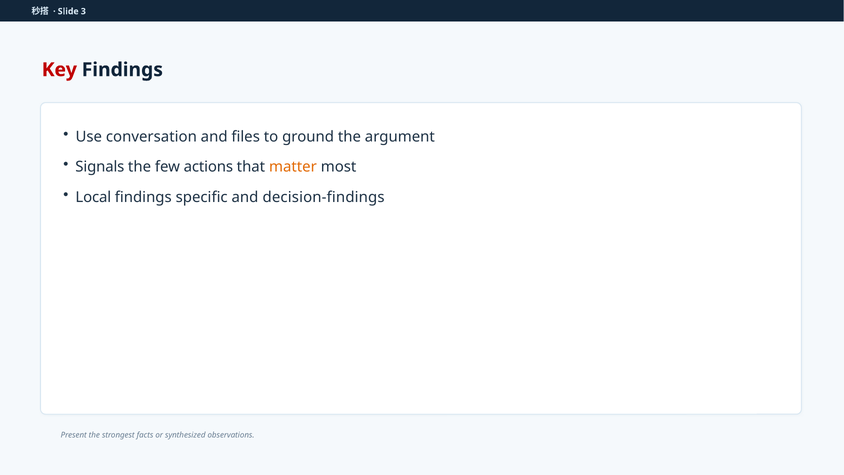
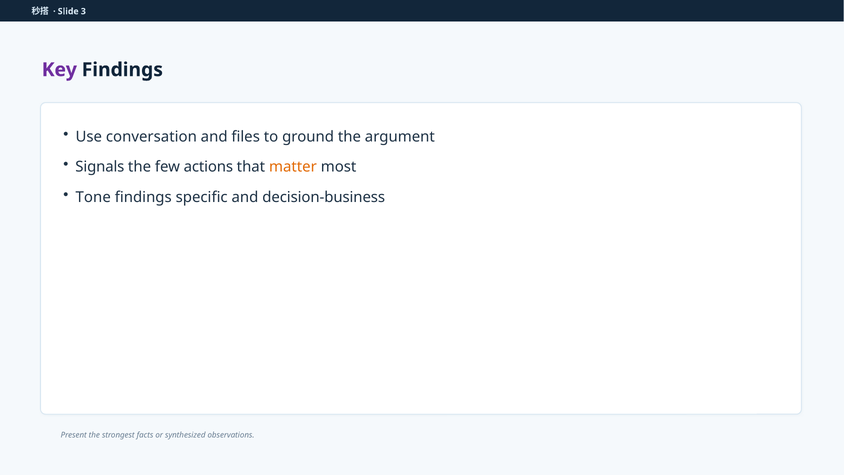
Key colour: red -> purple
Local: Local -> Tone
decision-findings: decision-findings -> decision-business
